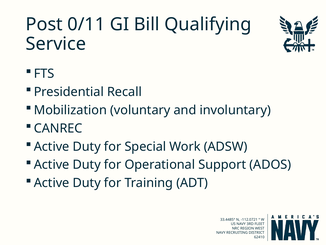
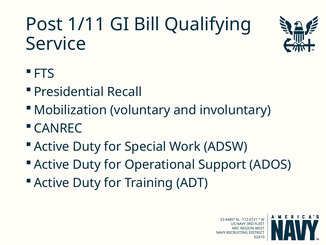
0/11: 0/11 -> 1/11
